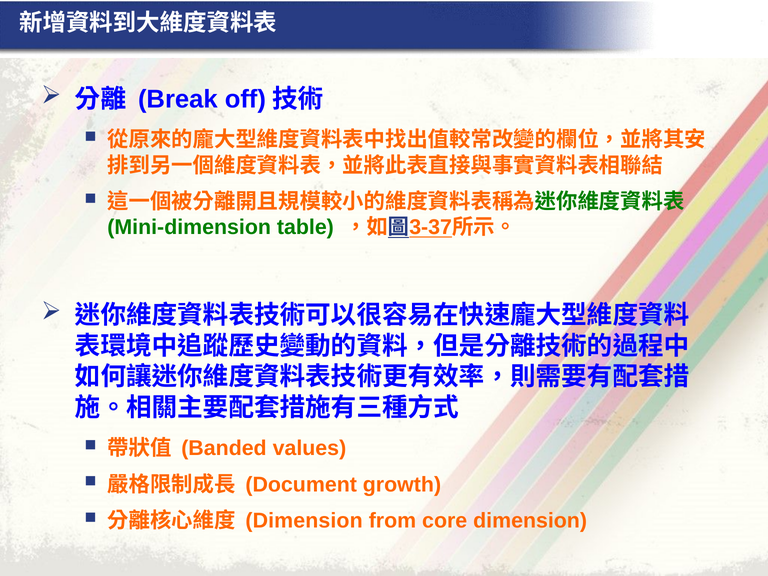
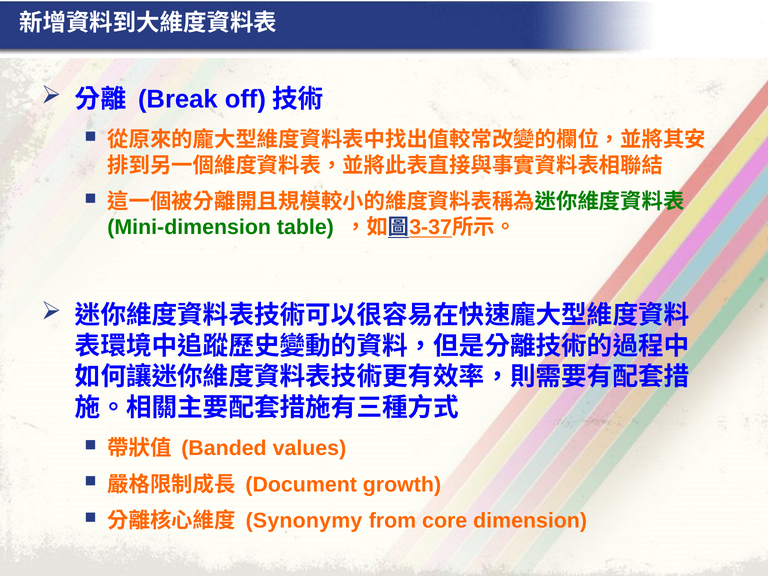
Dimension at (304, 521): Dimension -> Synonymy
